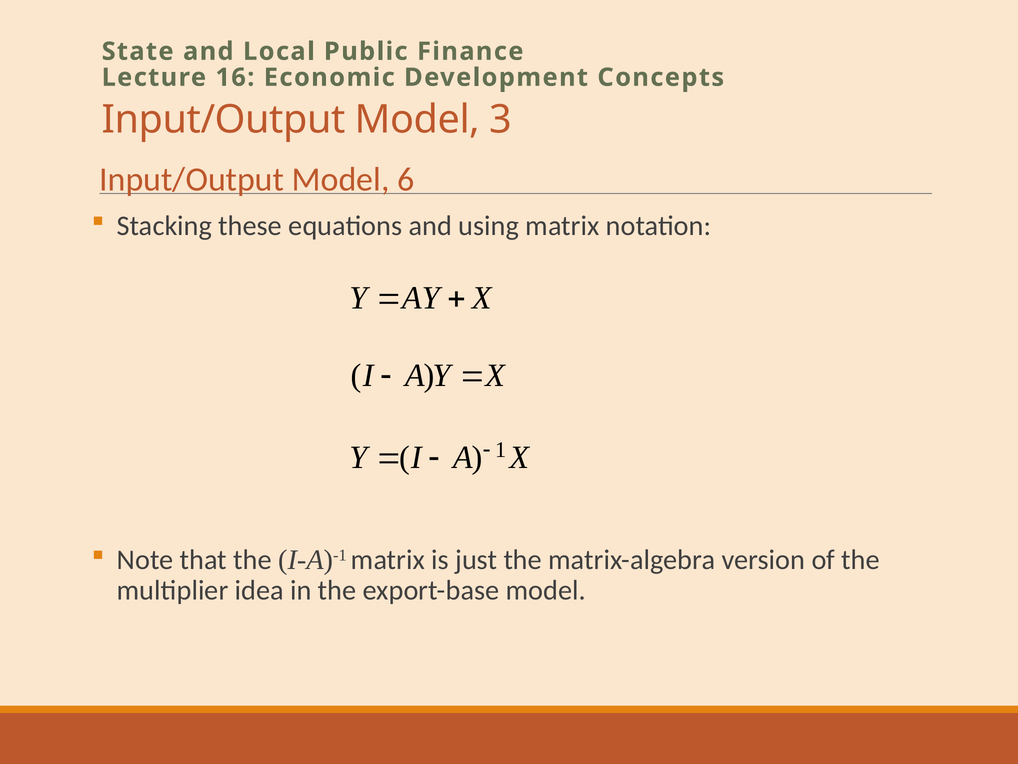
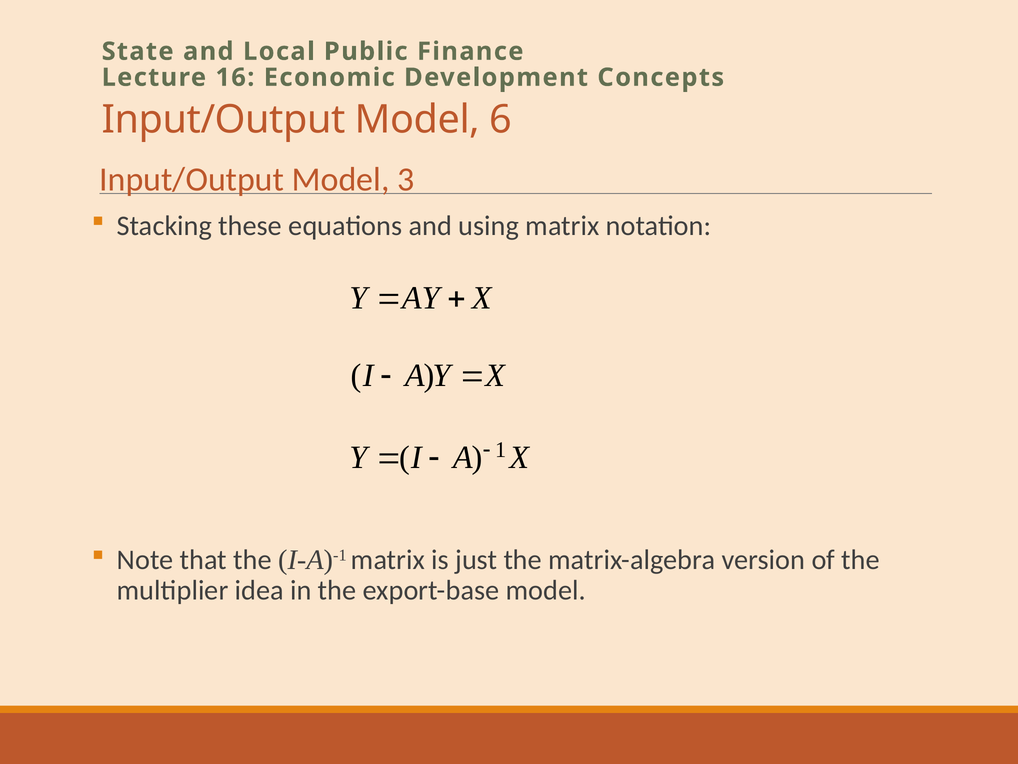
3: 3 -> 6
6: 6 -> 3
